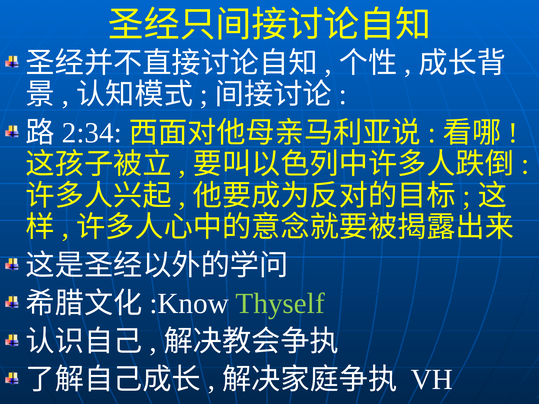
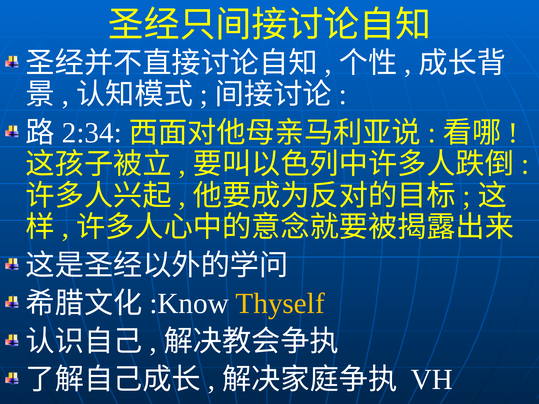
Thyself colour: light green -> yellow
